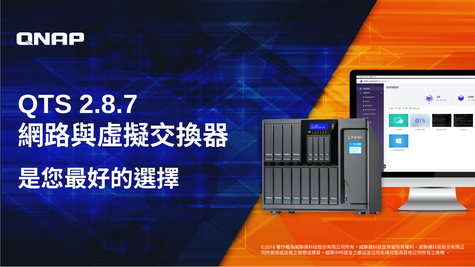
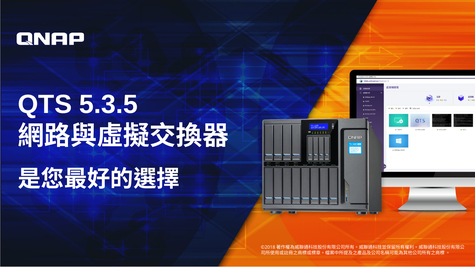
2.8.7: 2.8.7 -> 5.3.5
